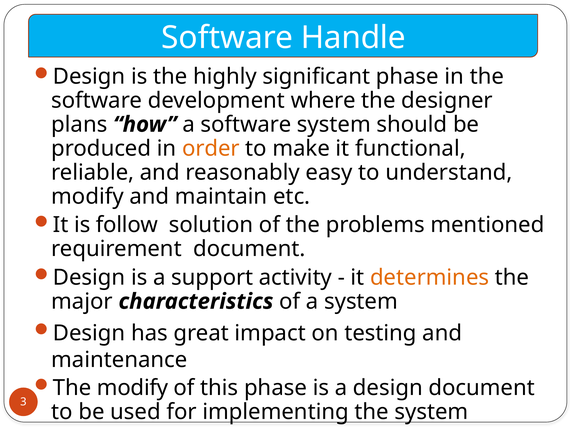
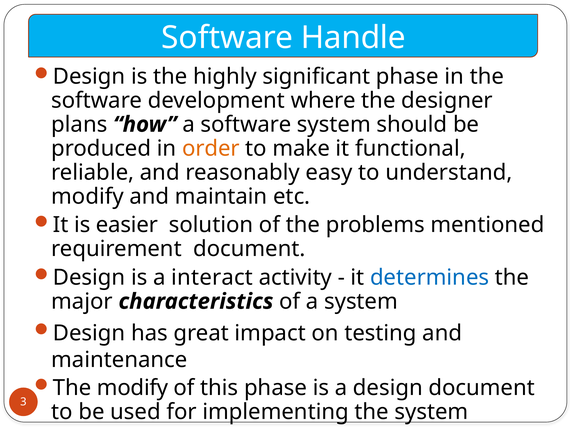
follow: follow -> easier
support: support -> interact
determines colour: orange -> blue
